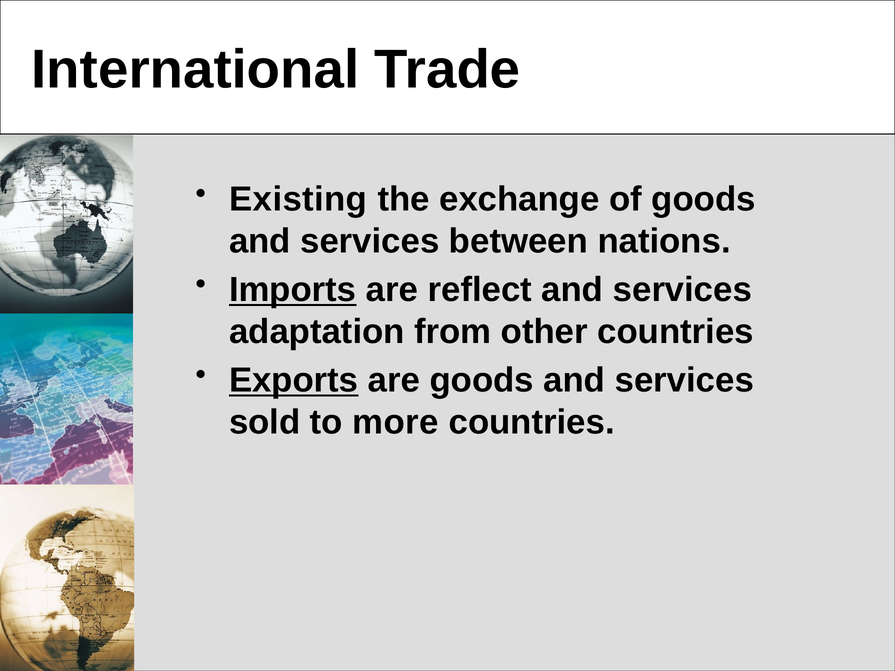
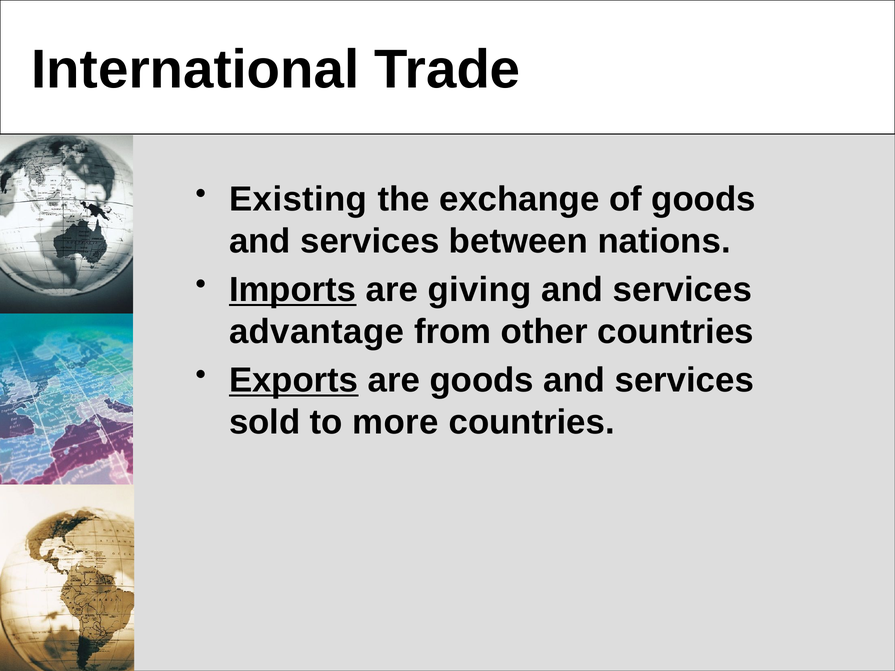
reflect: reflect -> giving
adaptation: adaptation -> advantage
